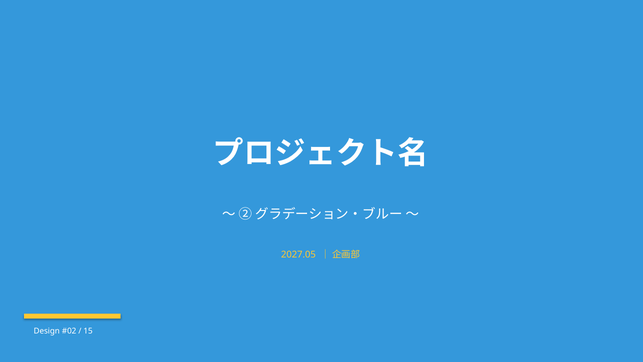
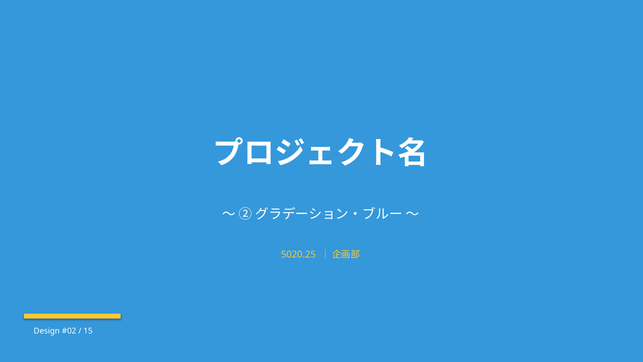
2027.05: 2027.05 -> 5020.25
